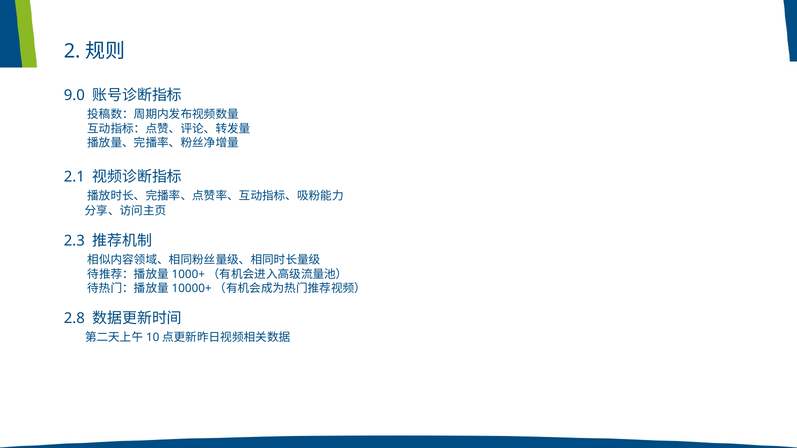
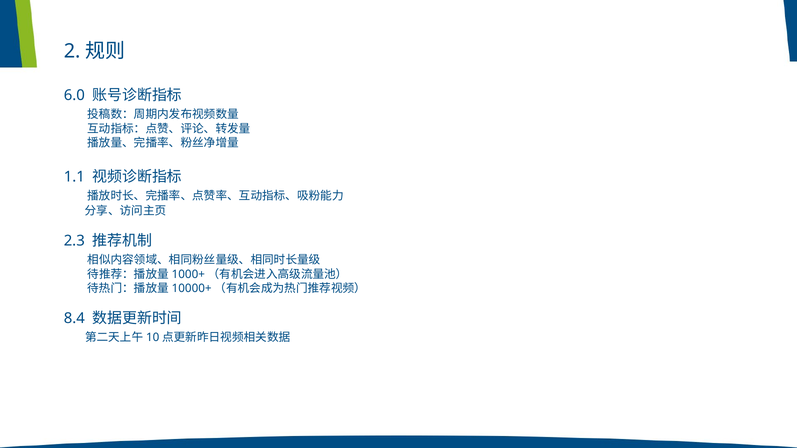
9.0: 9.0 -> 6.0
2.1: 2.1 -> 1.1
2.8: 2.8 -> 8.4
